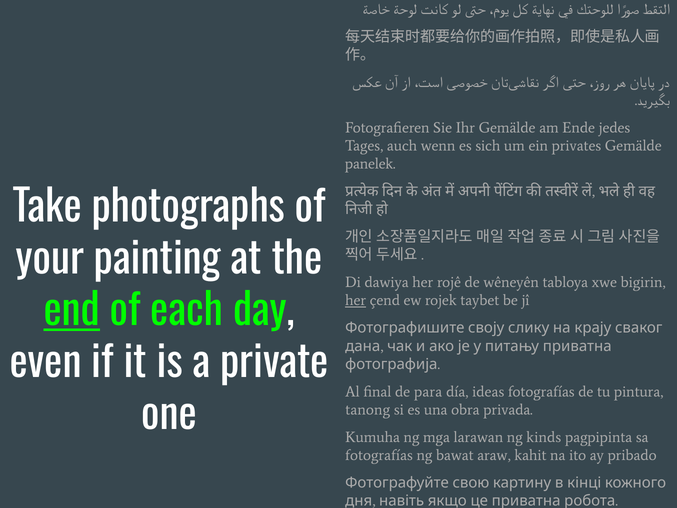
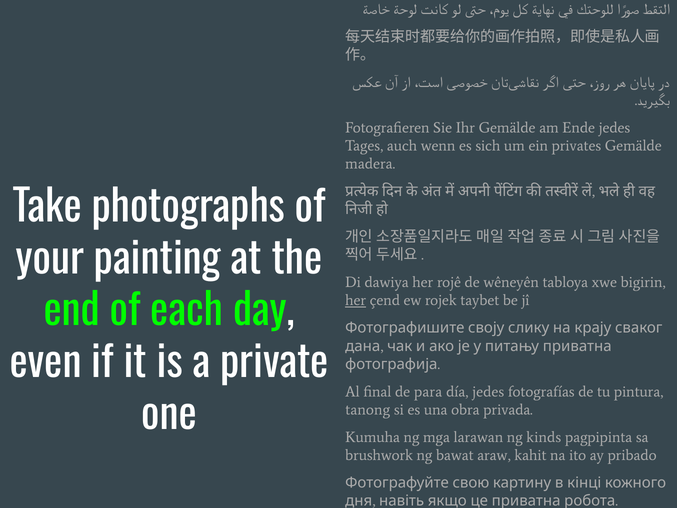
panelek: panelek -> madera
end underline: present -> none
día ideas: ideas -> jedes
fotografías at (379, 455): fotografías -> brushwork
